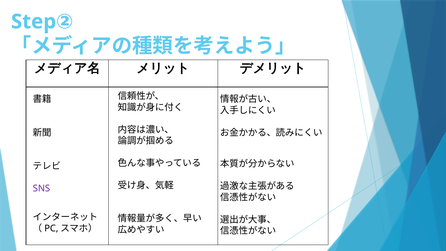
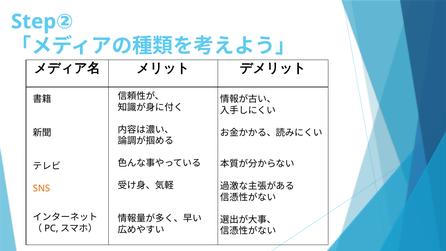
SNS colour: purple -> orange
